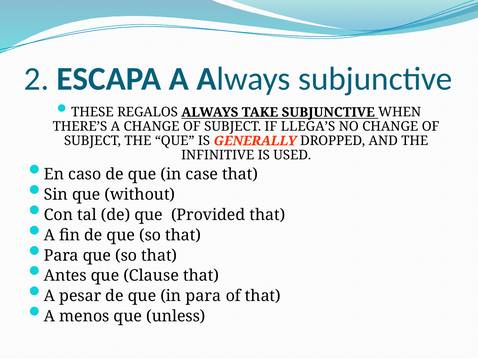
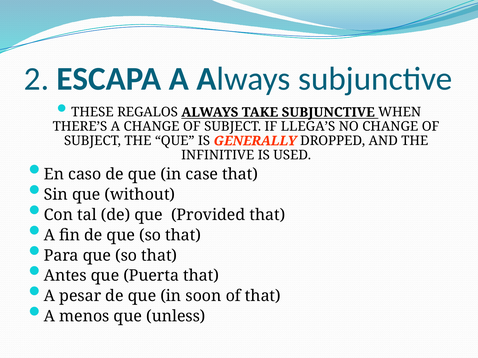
Clause: Clause -> Puerta
in para: para -> soon
